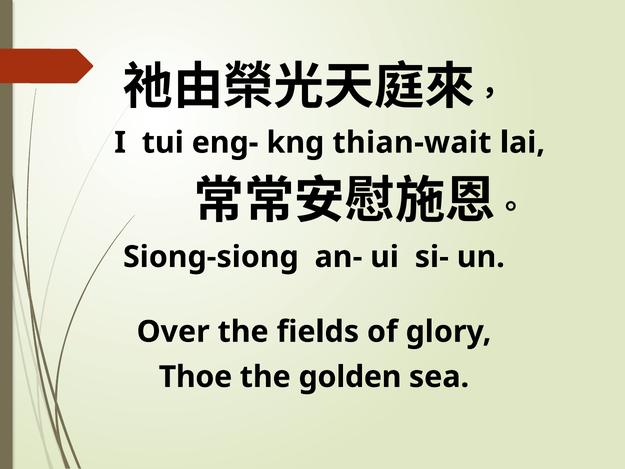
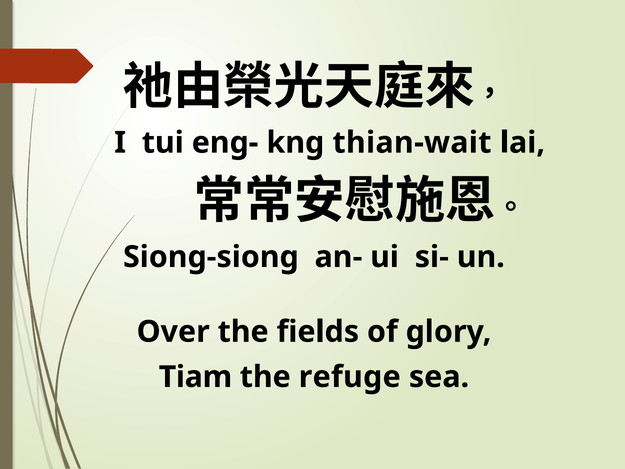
Thoe: Thoe -> Tiam
golden: golden -> refuge
